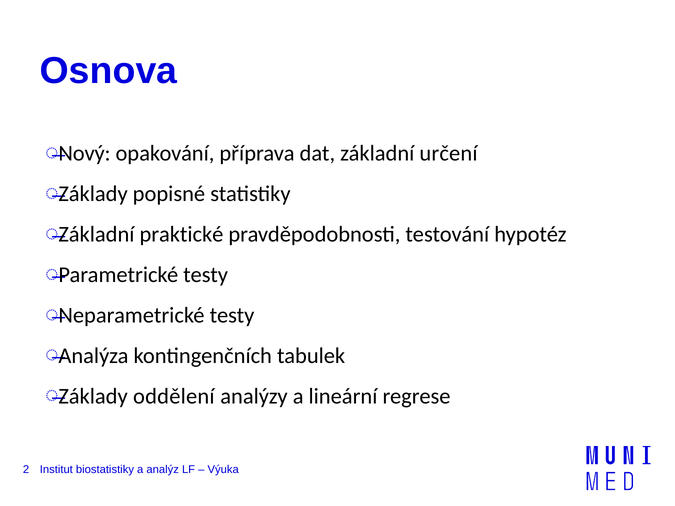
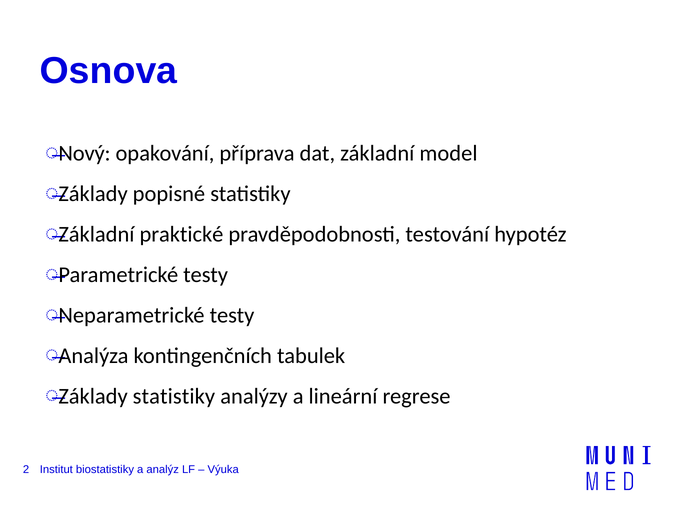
určení: určení -> model
Základy oddělení: oddělení -> statistiky
